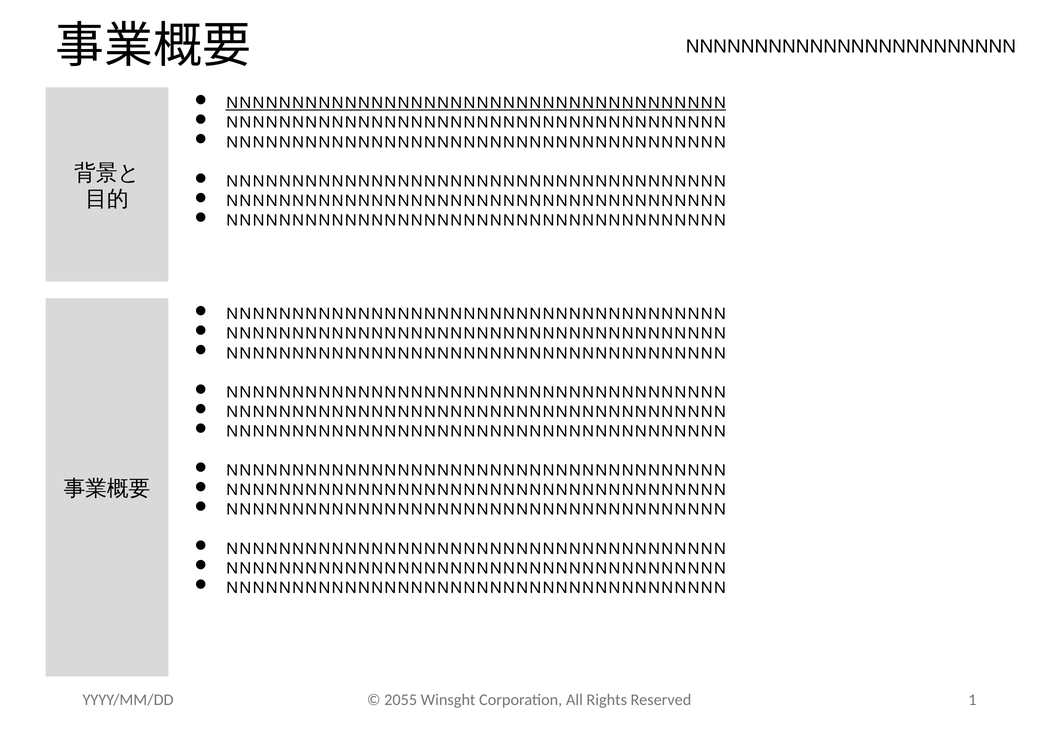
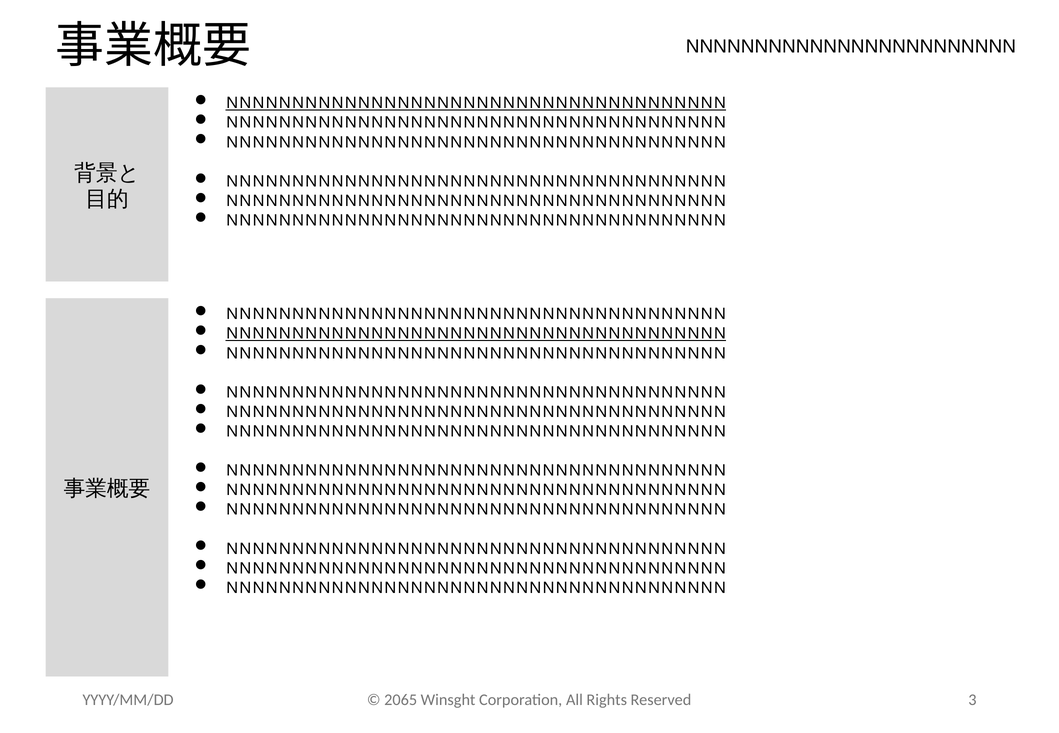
NNNNNNNNNNNNNNNNNNNNNNNNNNNNNNNNNNNNNN at (476, 334) underline: none -> present
2055: 2055 -> 2065
1: 1 -> 3
